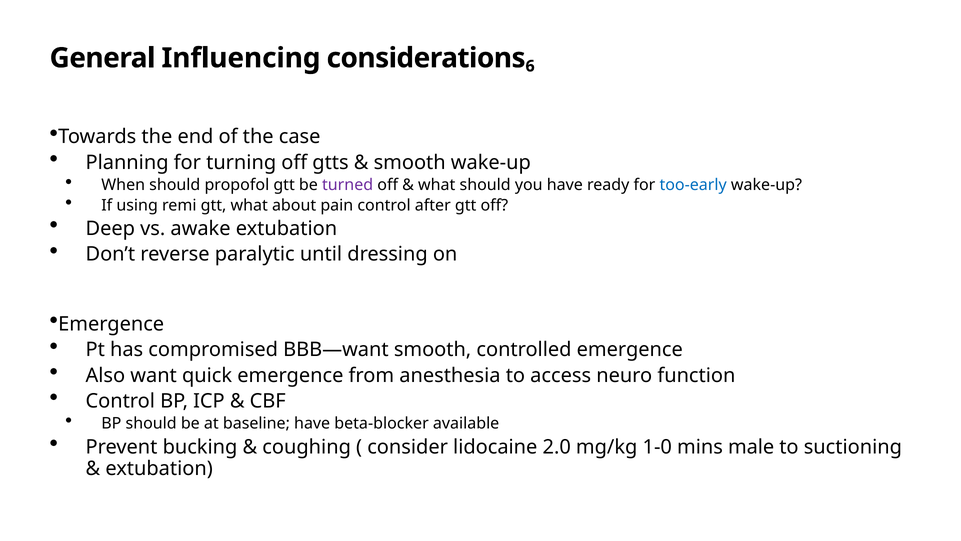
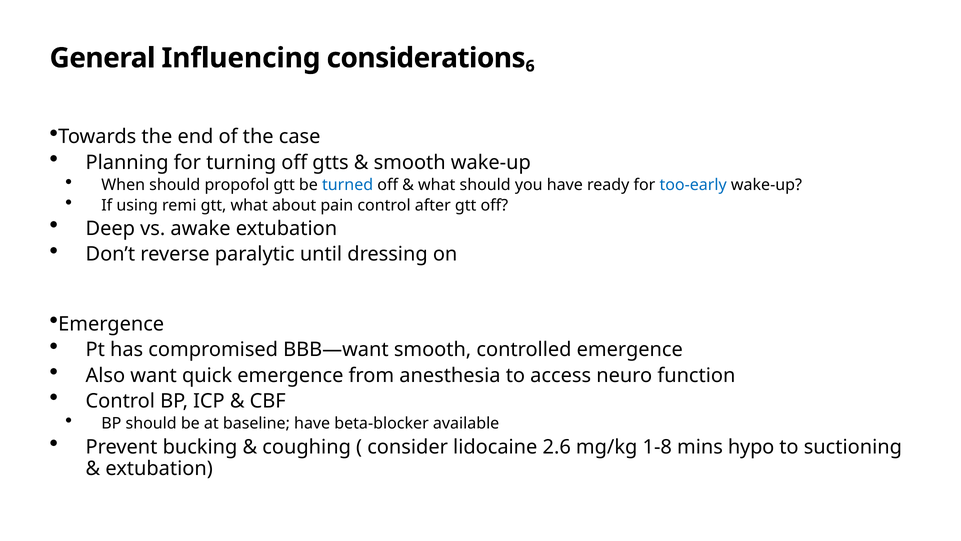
turned colour: purple -> blue
2.0: 2.0 -> 2.6
1-0: 1-0 -> 1-8
male: male -> hypo
